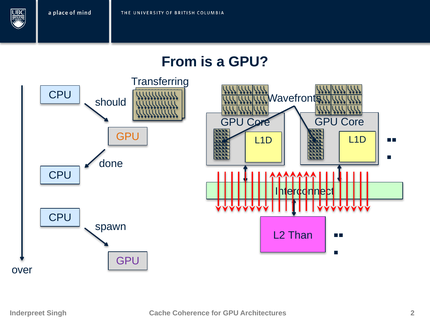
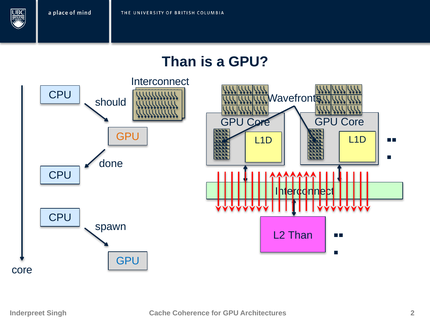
From at (179, 62): From -> Than
Transferring at (160, 82): Transferring -> Interconnect
GPU at (128, 261) colour: purple -> blue
over at (22, 270): over -> core
